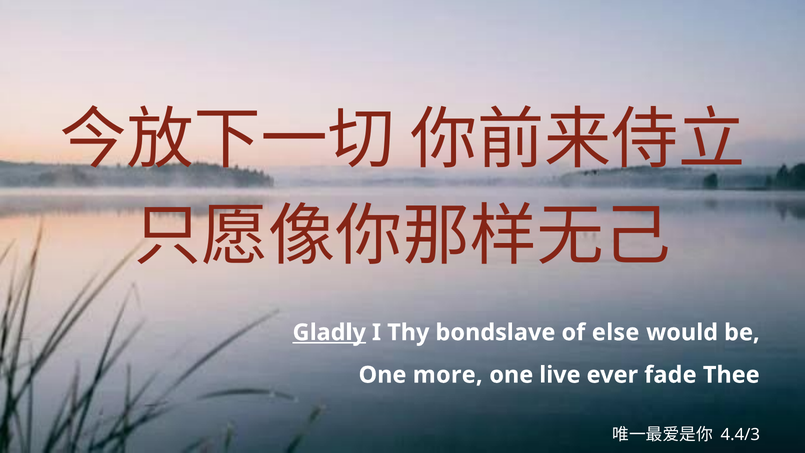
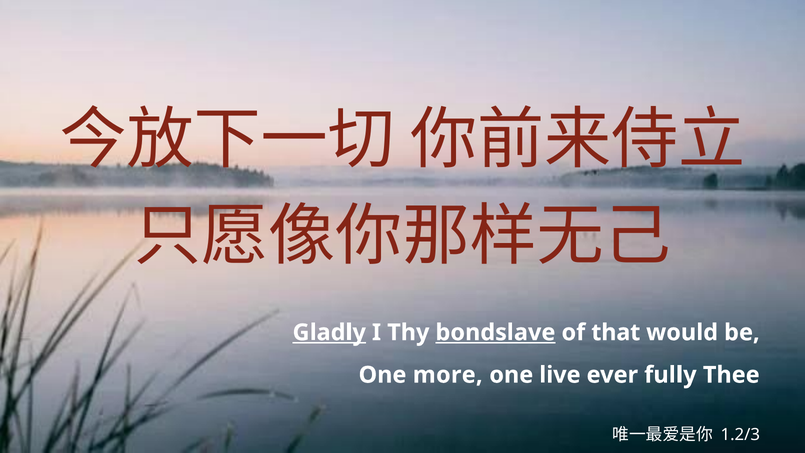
bondslave underline: none -> present
else: else -> that
fade: fade -> fully
4.4/3: 4.4/3 -> 1.2/3
